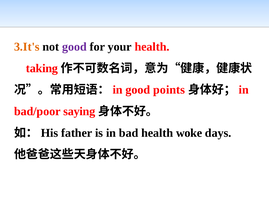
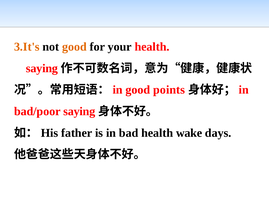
good at (74, 47) colour: purple -> orange
taking at (42, 68): taking -> saying
woke: woke -> wake
